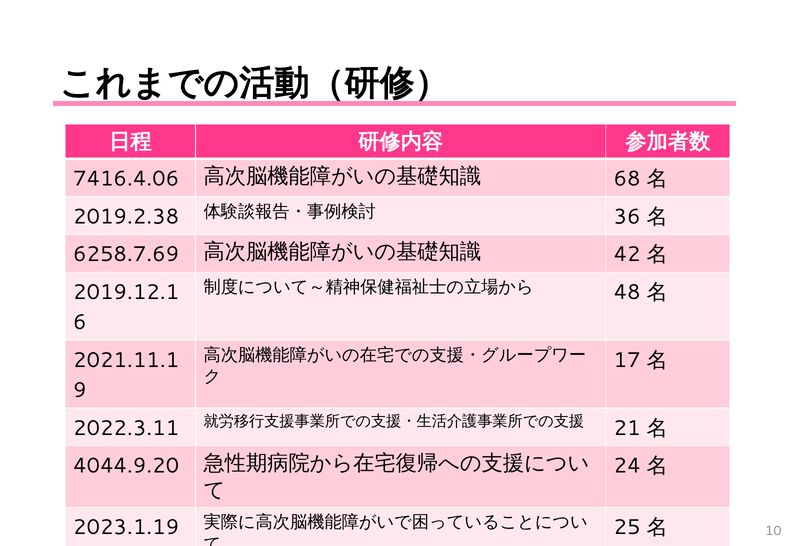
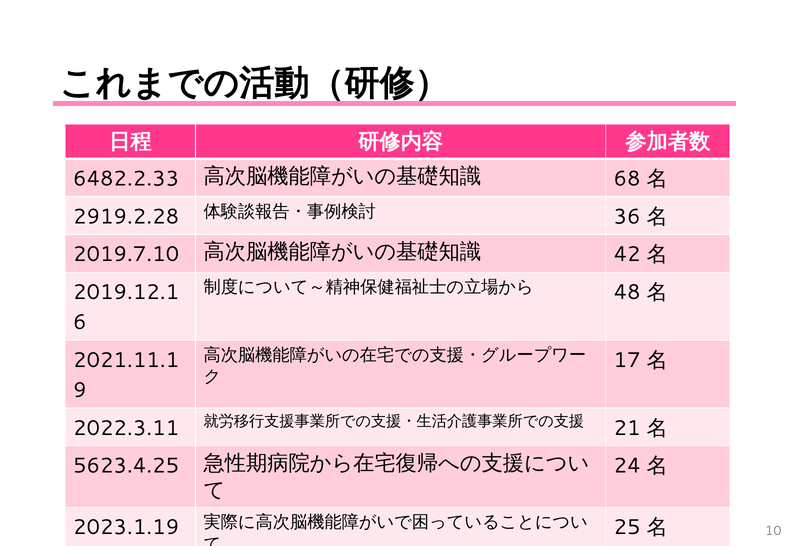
7416.4.06: 7416.4.06 -> 6482.2.33
2019.2.38: 2019.2.38 -> 2919.2.28
6258.7.69: 6258.7.69 -> 2019.7.10
4044.9.20: 4044.9.20 -> 5623.4.25
